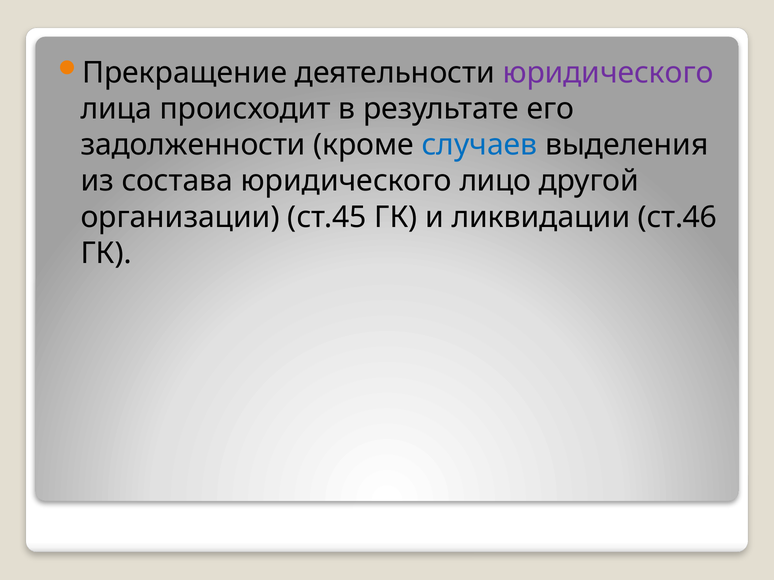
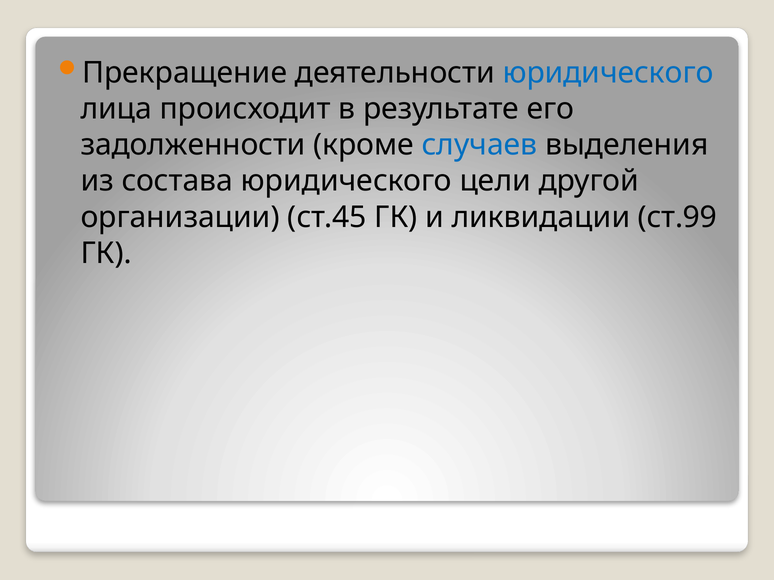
юридического at (608, 73) colour: purple -> blue
лицо: лицо -> цели
ст.46: ст.46 -> ст.99
